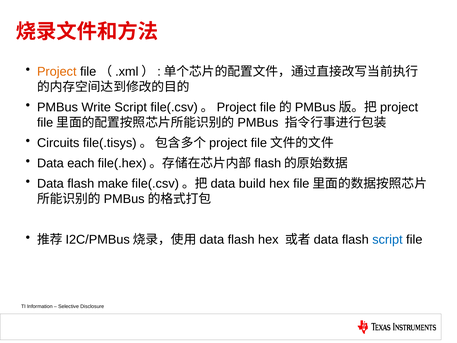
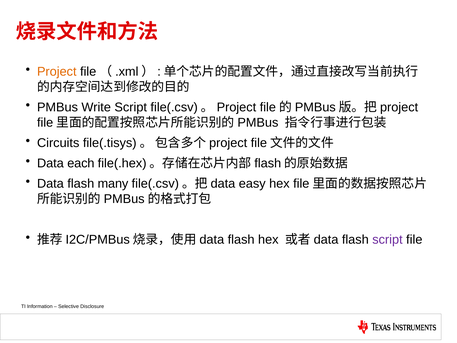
make: make -> many
build: build -> easy
script at (387, 239) colour: blue -> purple
